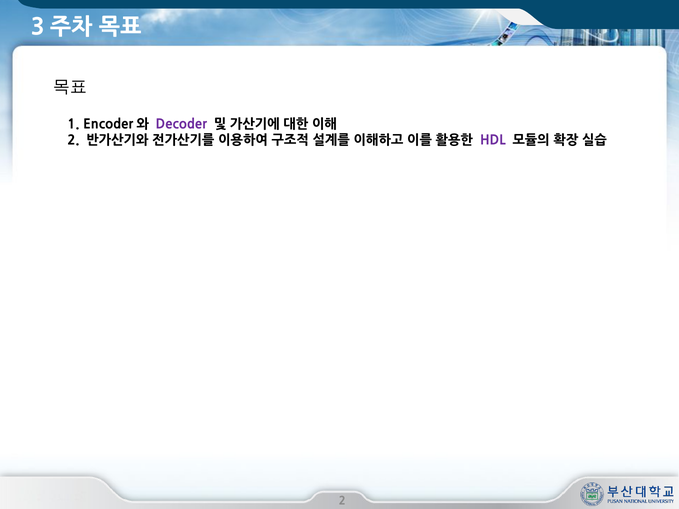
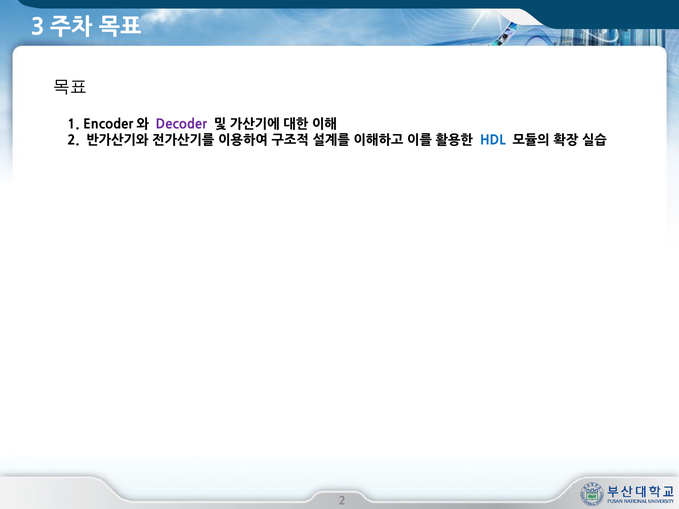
HDL colour: purple -> blue
